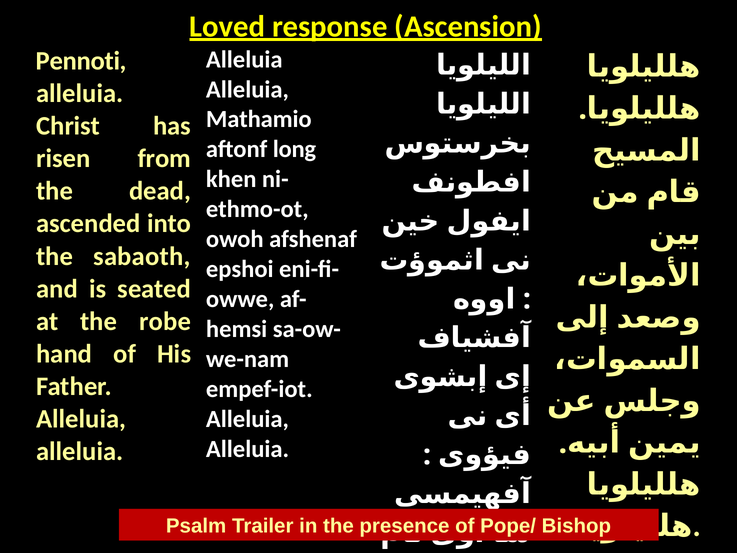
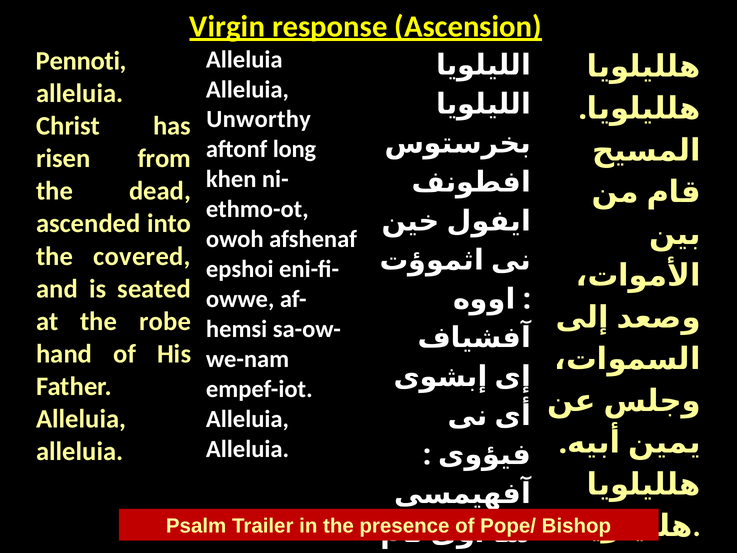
Loved: Loved -> Virgin
Mathamio: Mathamio -> Unworthy
sabaoth: sabaoth -> covered
